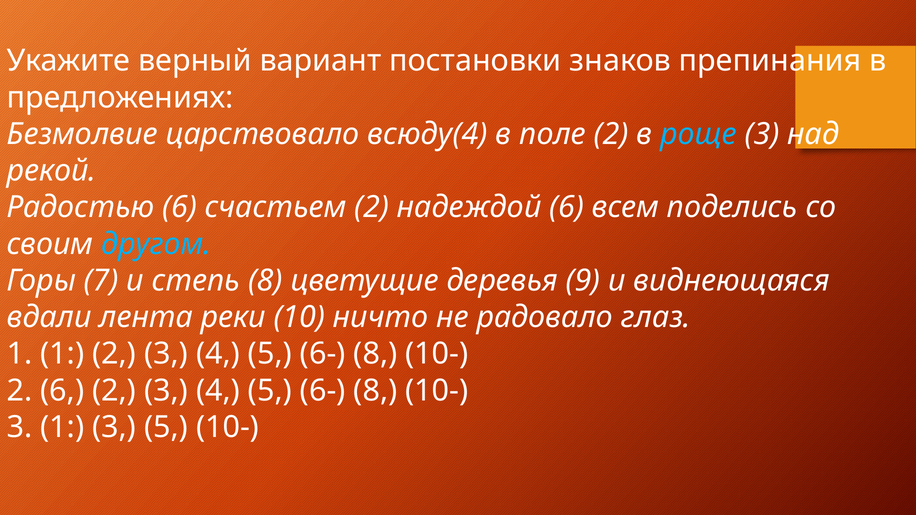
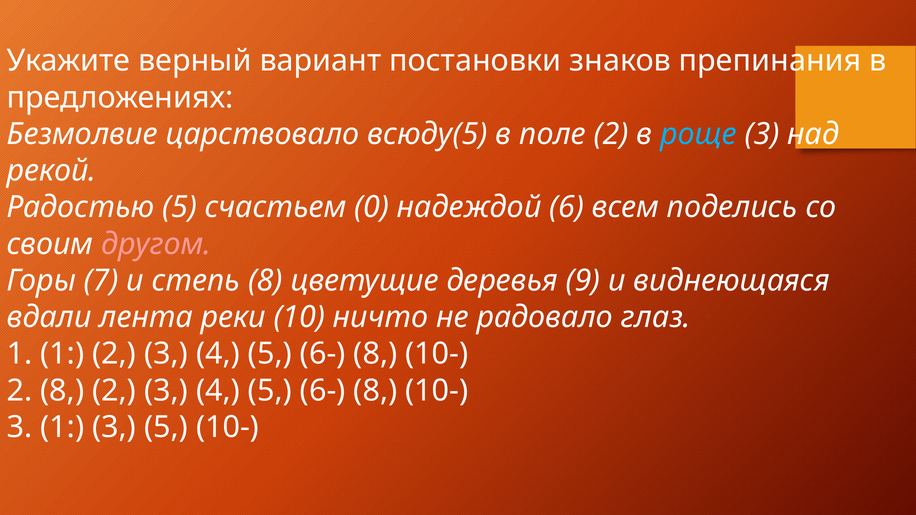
всюду(4: всюду(4 -> всюду(5
Радостью 6: 6 -> 5
счастьем 2: 2 -> 0
другом colour: light blue -> pink
2 6: 6 -> 8
